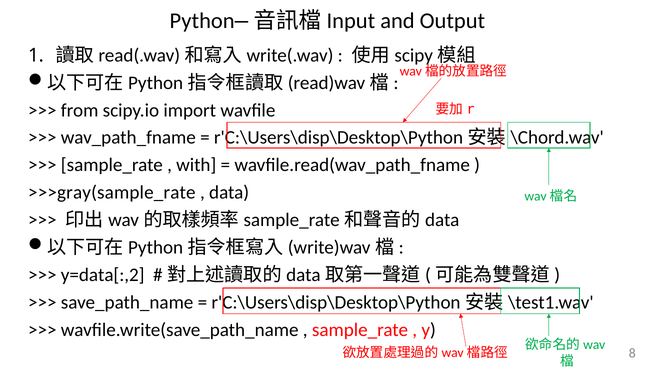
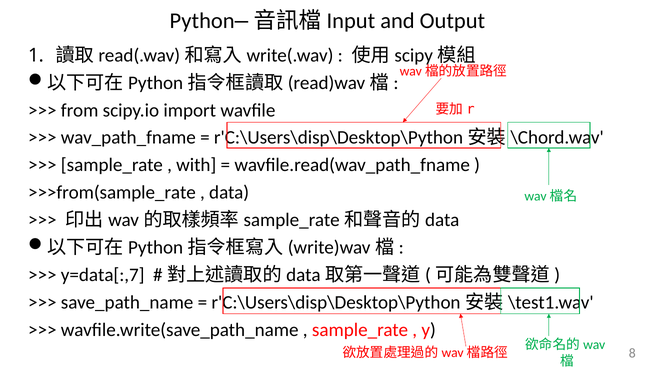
>>>gray(sample_rate: >>>gray(sample_rate -> >>>from(sample_rate
y=data[:,2: y=data[:,2 -> y=data[:,7
